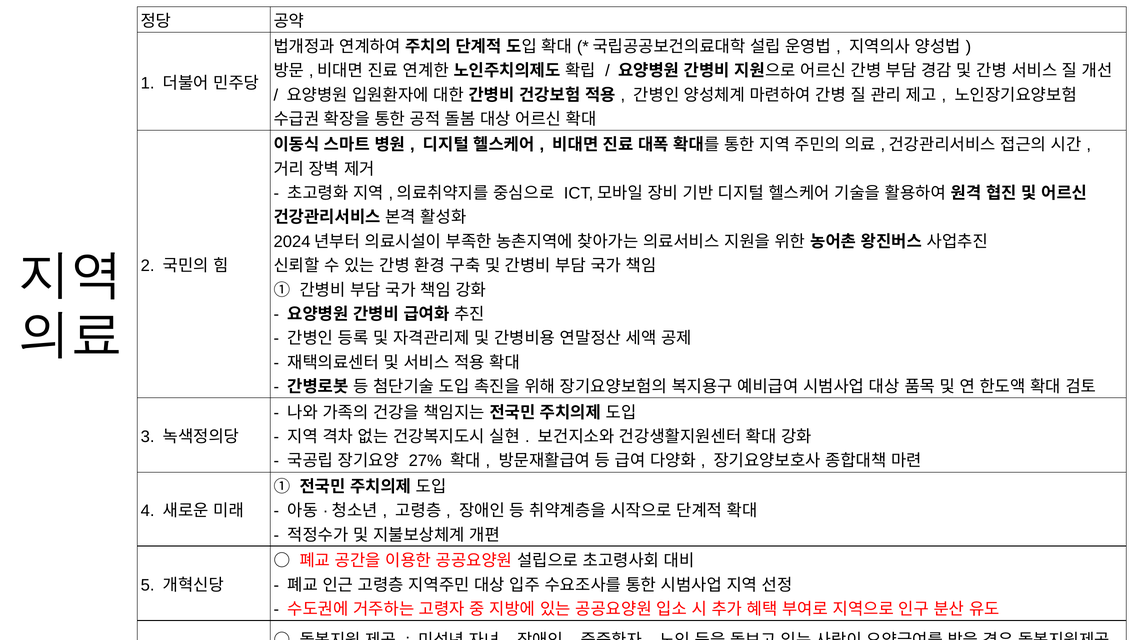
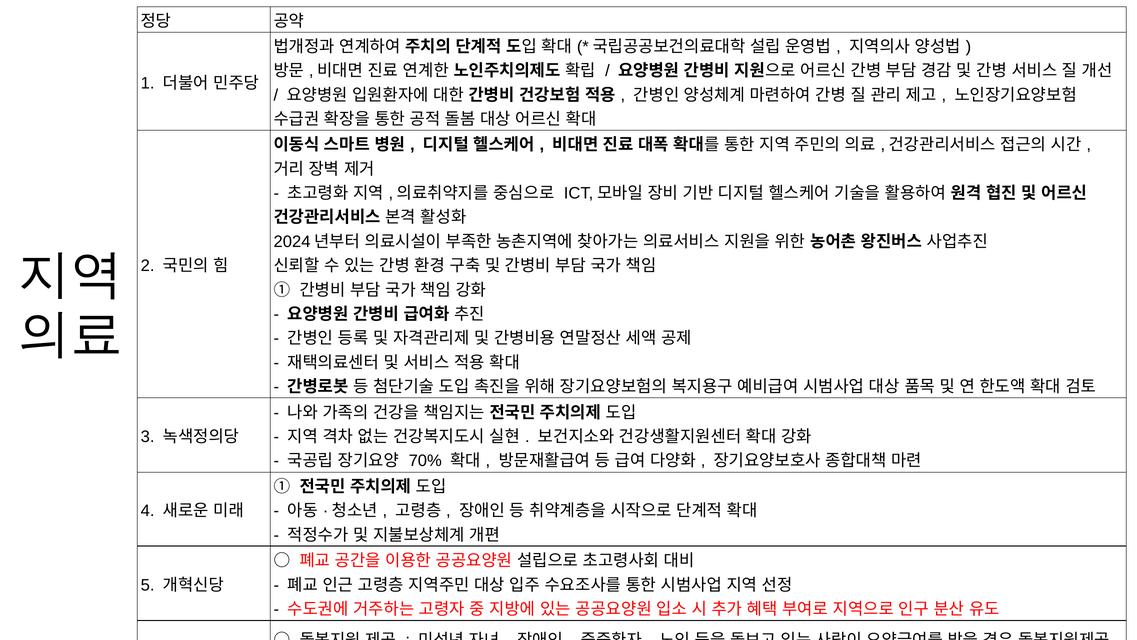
27%: 27% -> 70%
